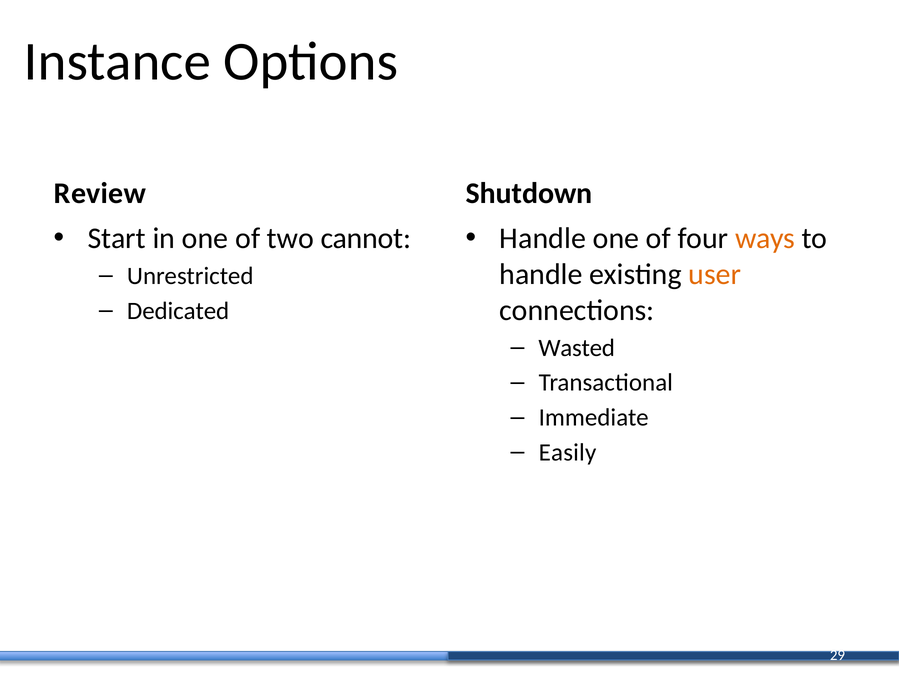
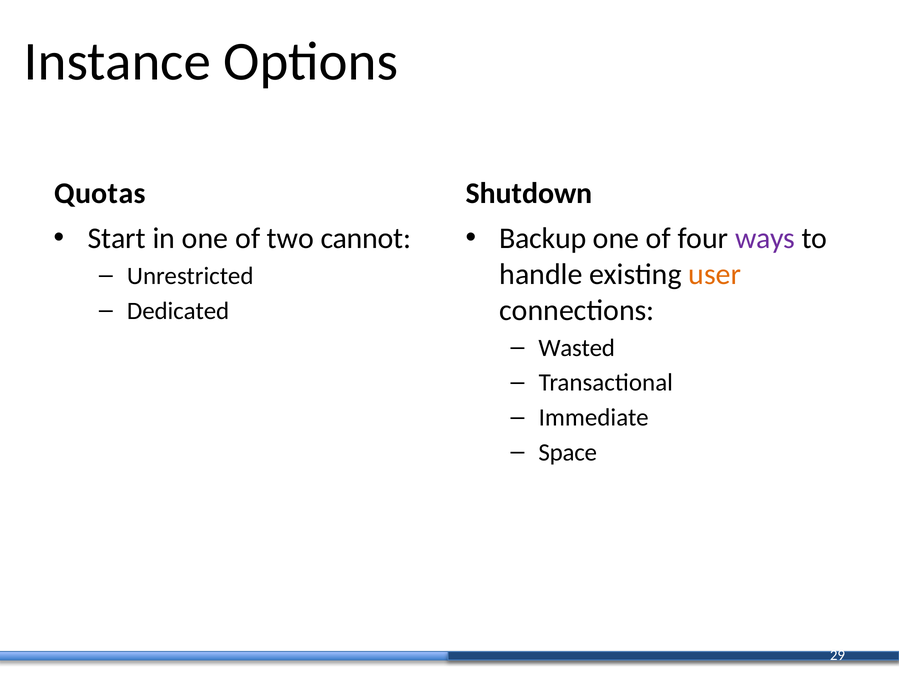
Review: Review -> Quotas
Handle at (543, 238): Handle -> Backup
ways colour: orange -> purple
Easily: Easily -> Space
